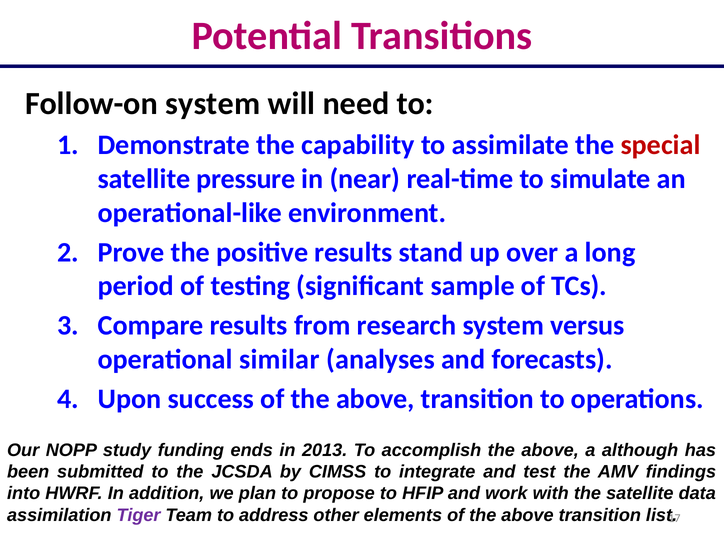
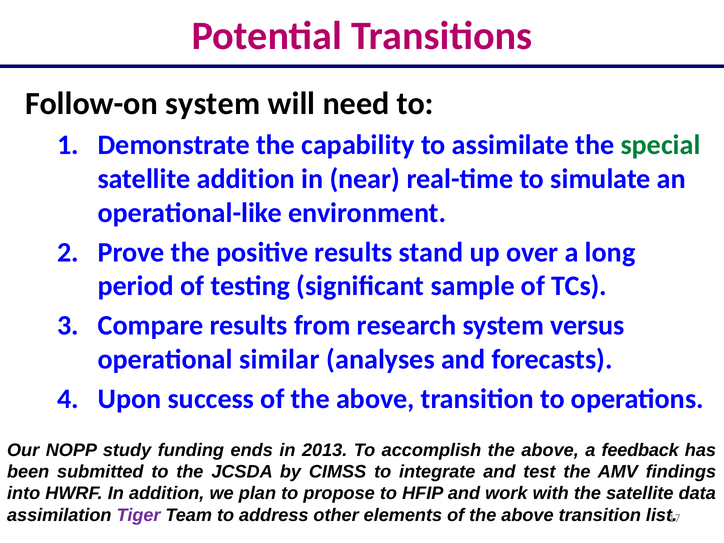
special colour: red -> green
satellite pressure: pressure -> addition
although: although -> feedback
